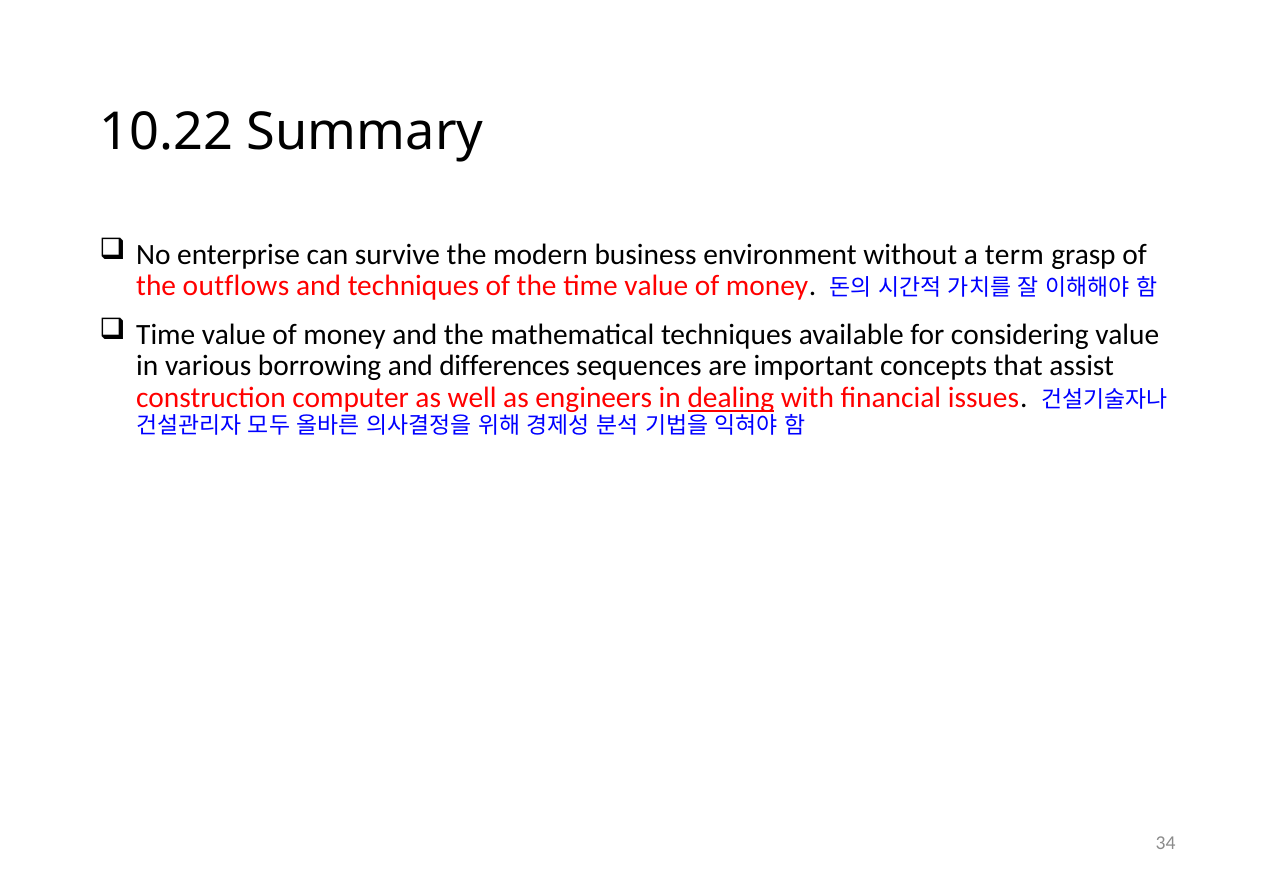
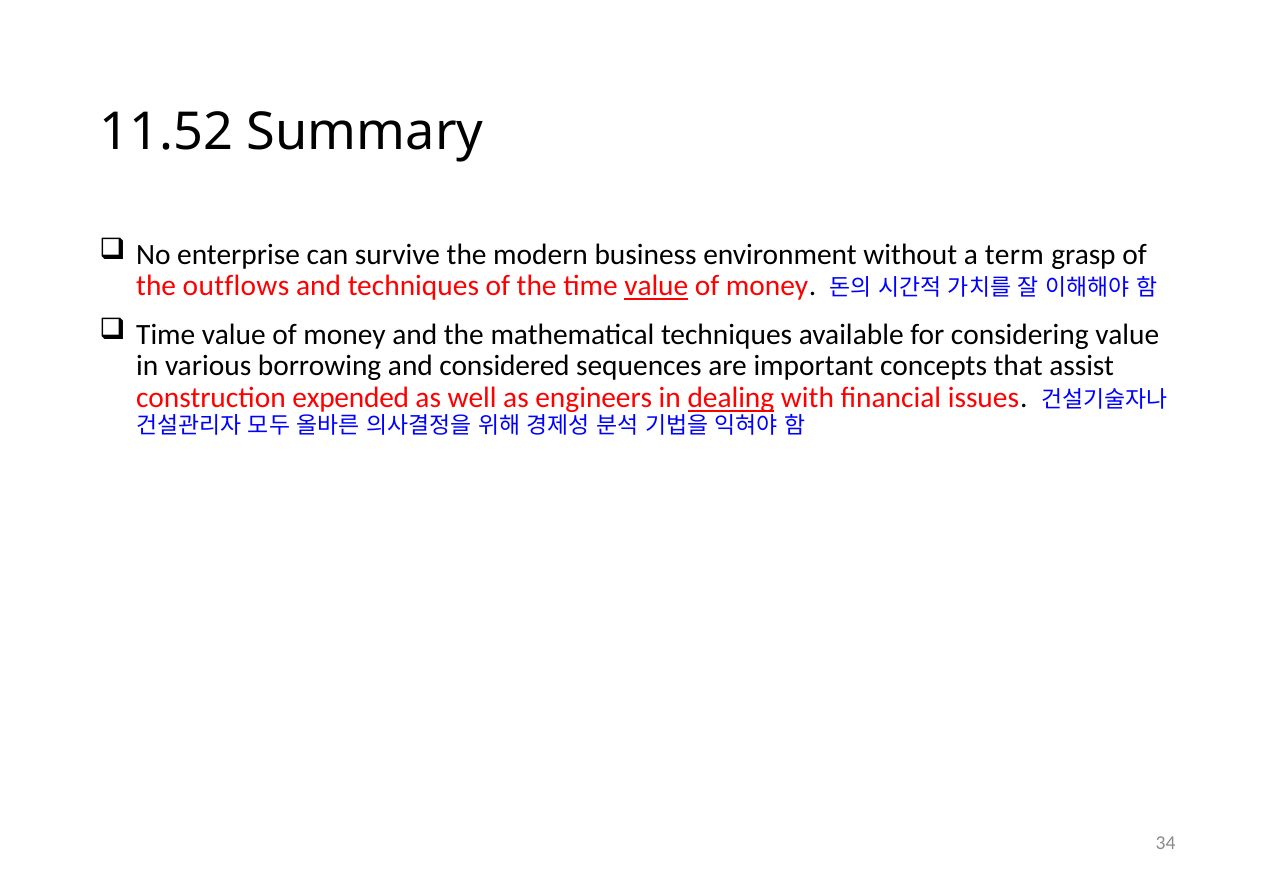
10.22: 10.22 -> 11.52
value at (656, 286) underline: none -> present
differences: differences -> considered
computer: computer -> expended
